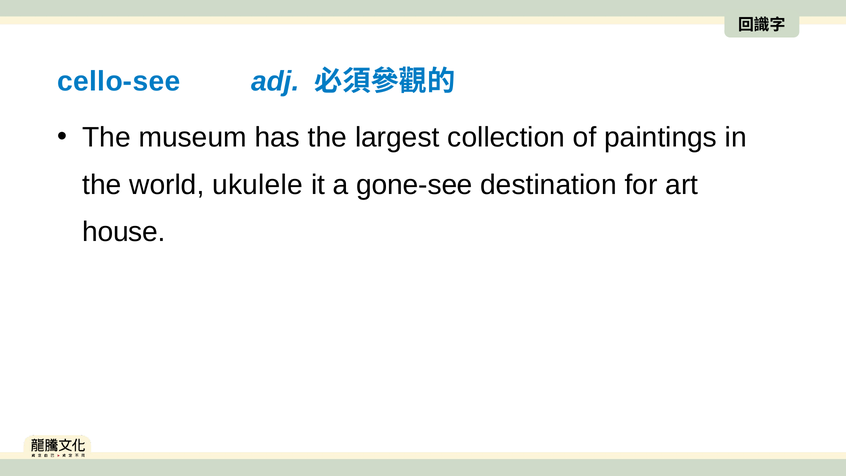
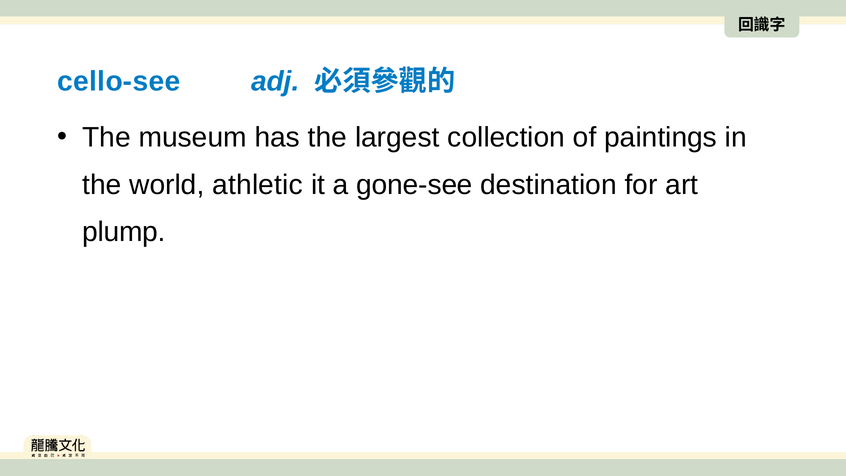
ukulele: ukulele -> athletic
house: house -> plump
